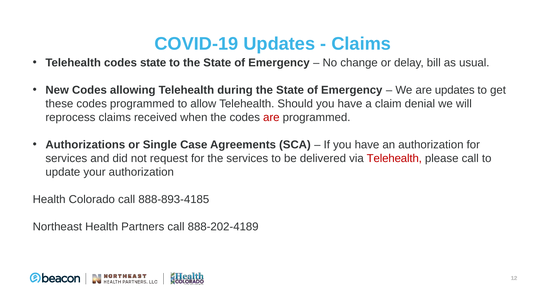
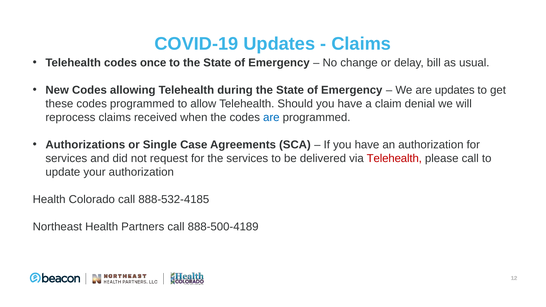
codes state: state -> once
are at (271, 117) colour: red -> blue
888-893-4185: 888-893-4185 -> 888-532-4185
888-202-4189: 888-202-4189 -> 888-500-4189
